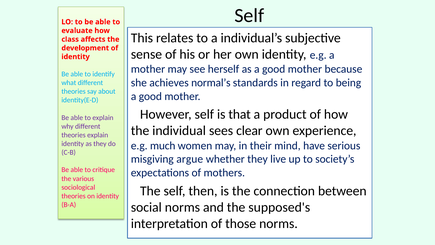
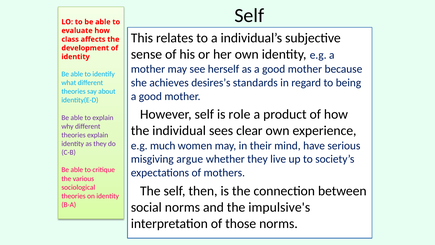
normal’s: normal’s -> desires’s
that: that -> role
supposed's: supposed's -> impulsive's
